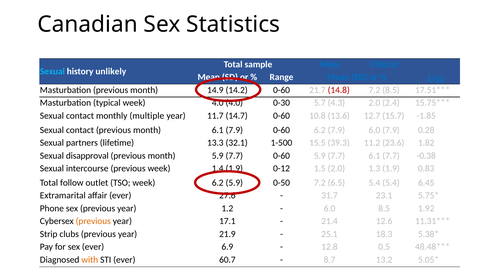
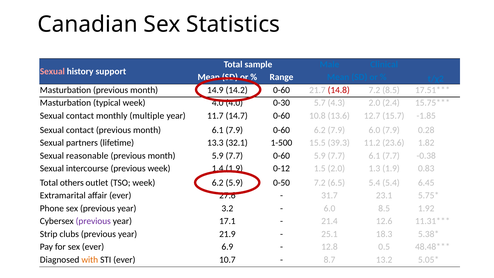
Sexual at (52, 71) colour: light blue -> pink
unlikely: unlikely -> support
disapproval: disapproval -> reasonable
follow: follow -> others
1.2: 1.2 -> 3.2
previous at (93, 221) colour: orange -> purple
60.7: 60.7 -> 10.7
